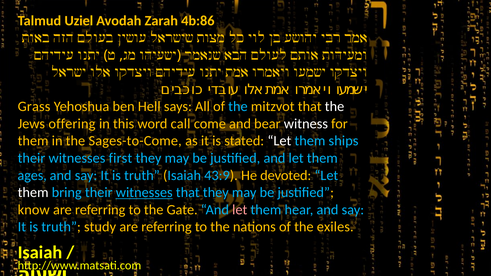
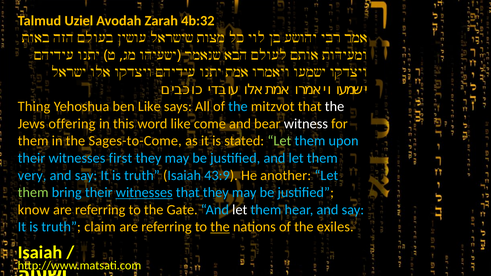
4b:86: 4b:86 -> 4b:32
Grass: Grass -> Thing
ben Hell: Hell -> Like
word call: call -> like
Let at (279, 141) colour: white -> light green
ships: ships -> upon
ages: ages -> very
devoted: devoted -> another
them at (33, 193) colour: white -> light green
let at (240, 210) colour: pink -> white
study: study -> claim
the at (220, 227) underline: none -> present
